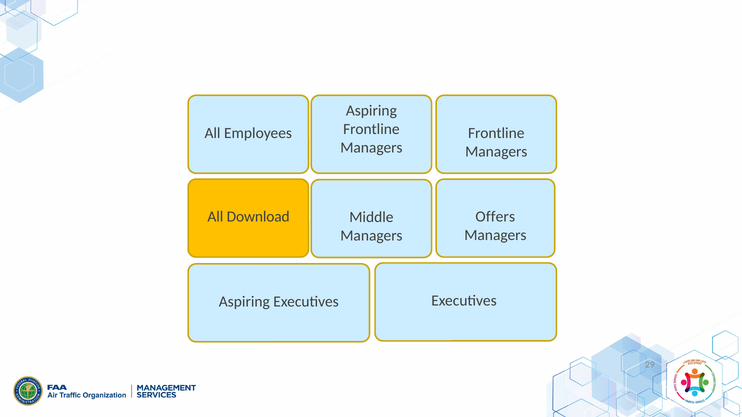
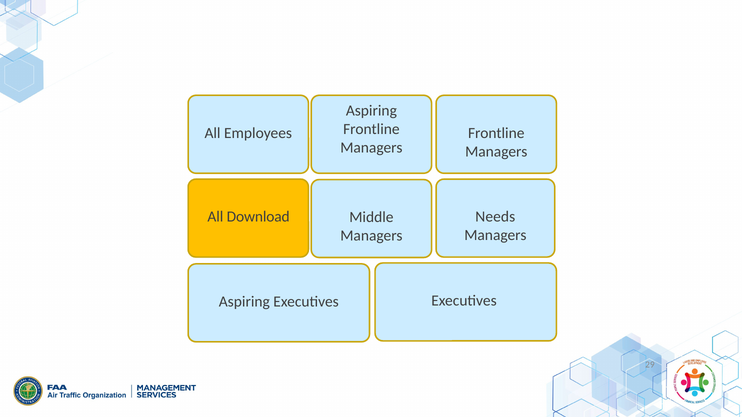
Offers: Offers -> Needs
